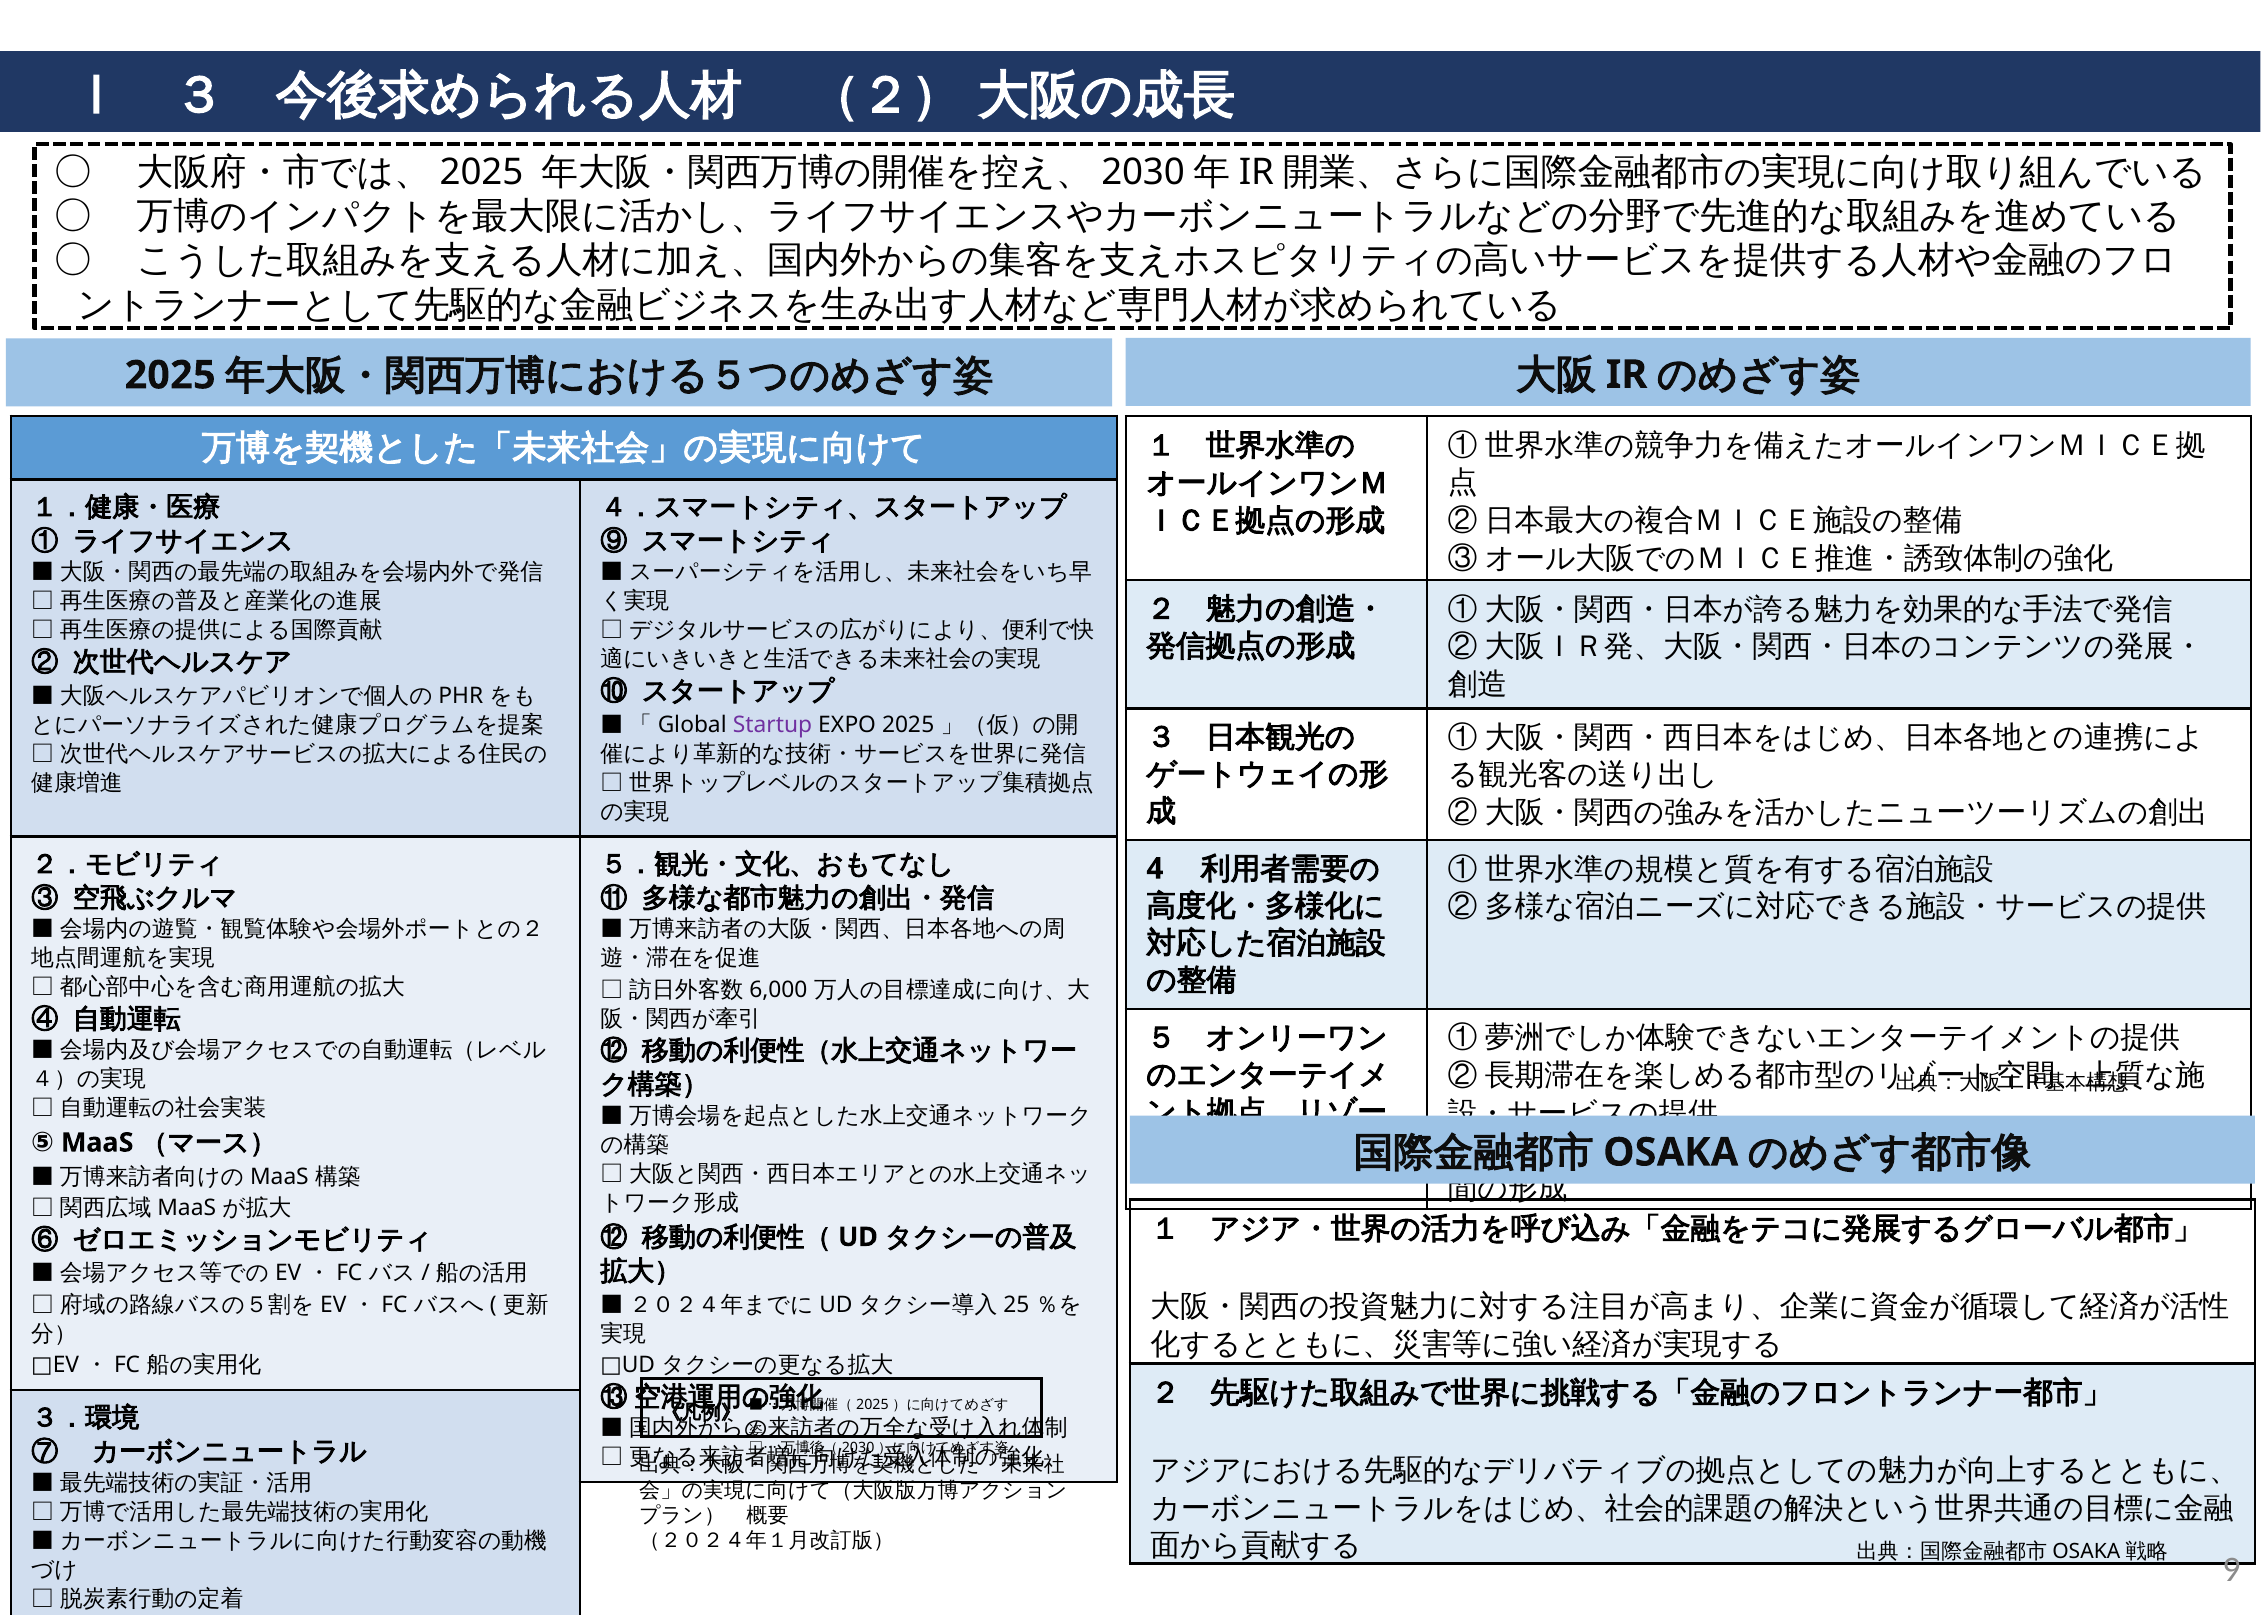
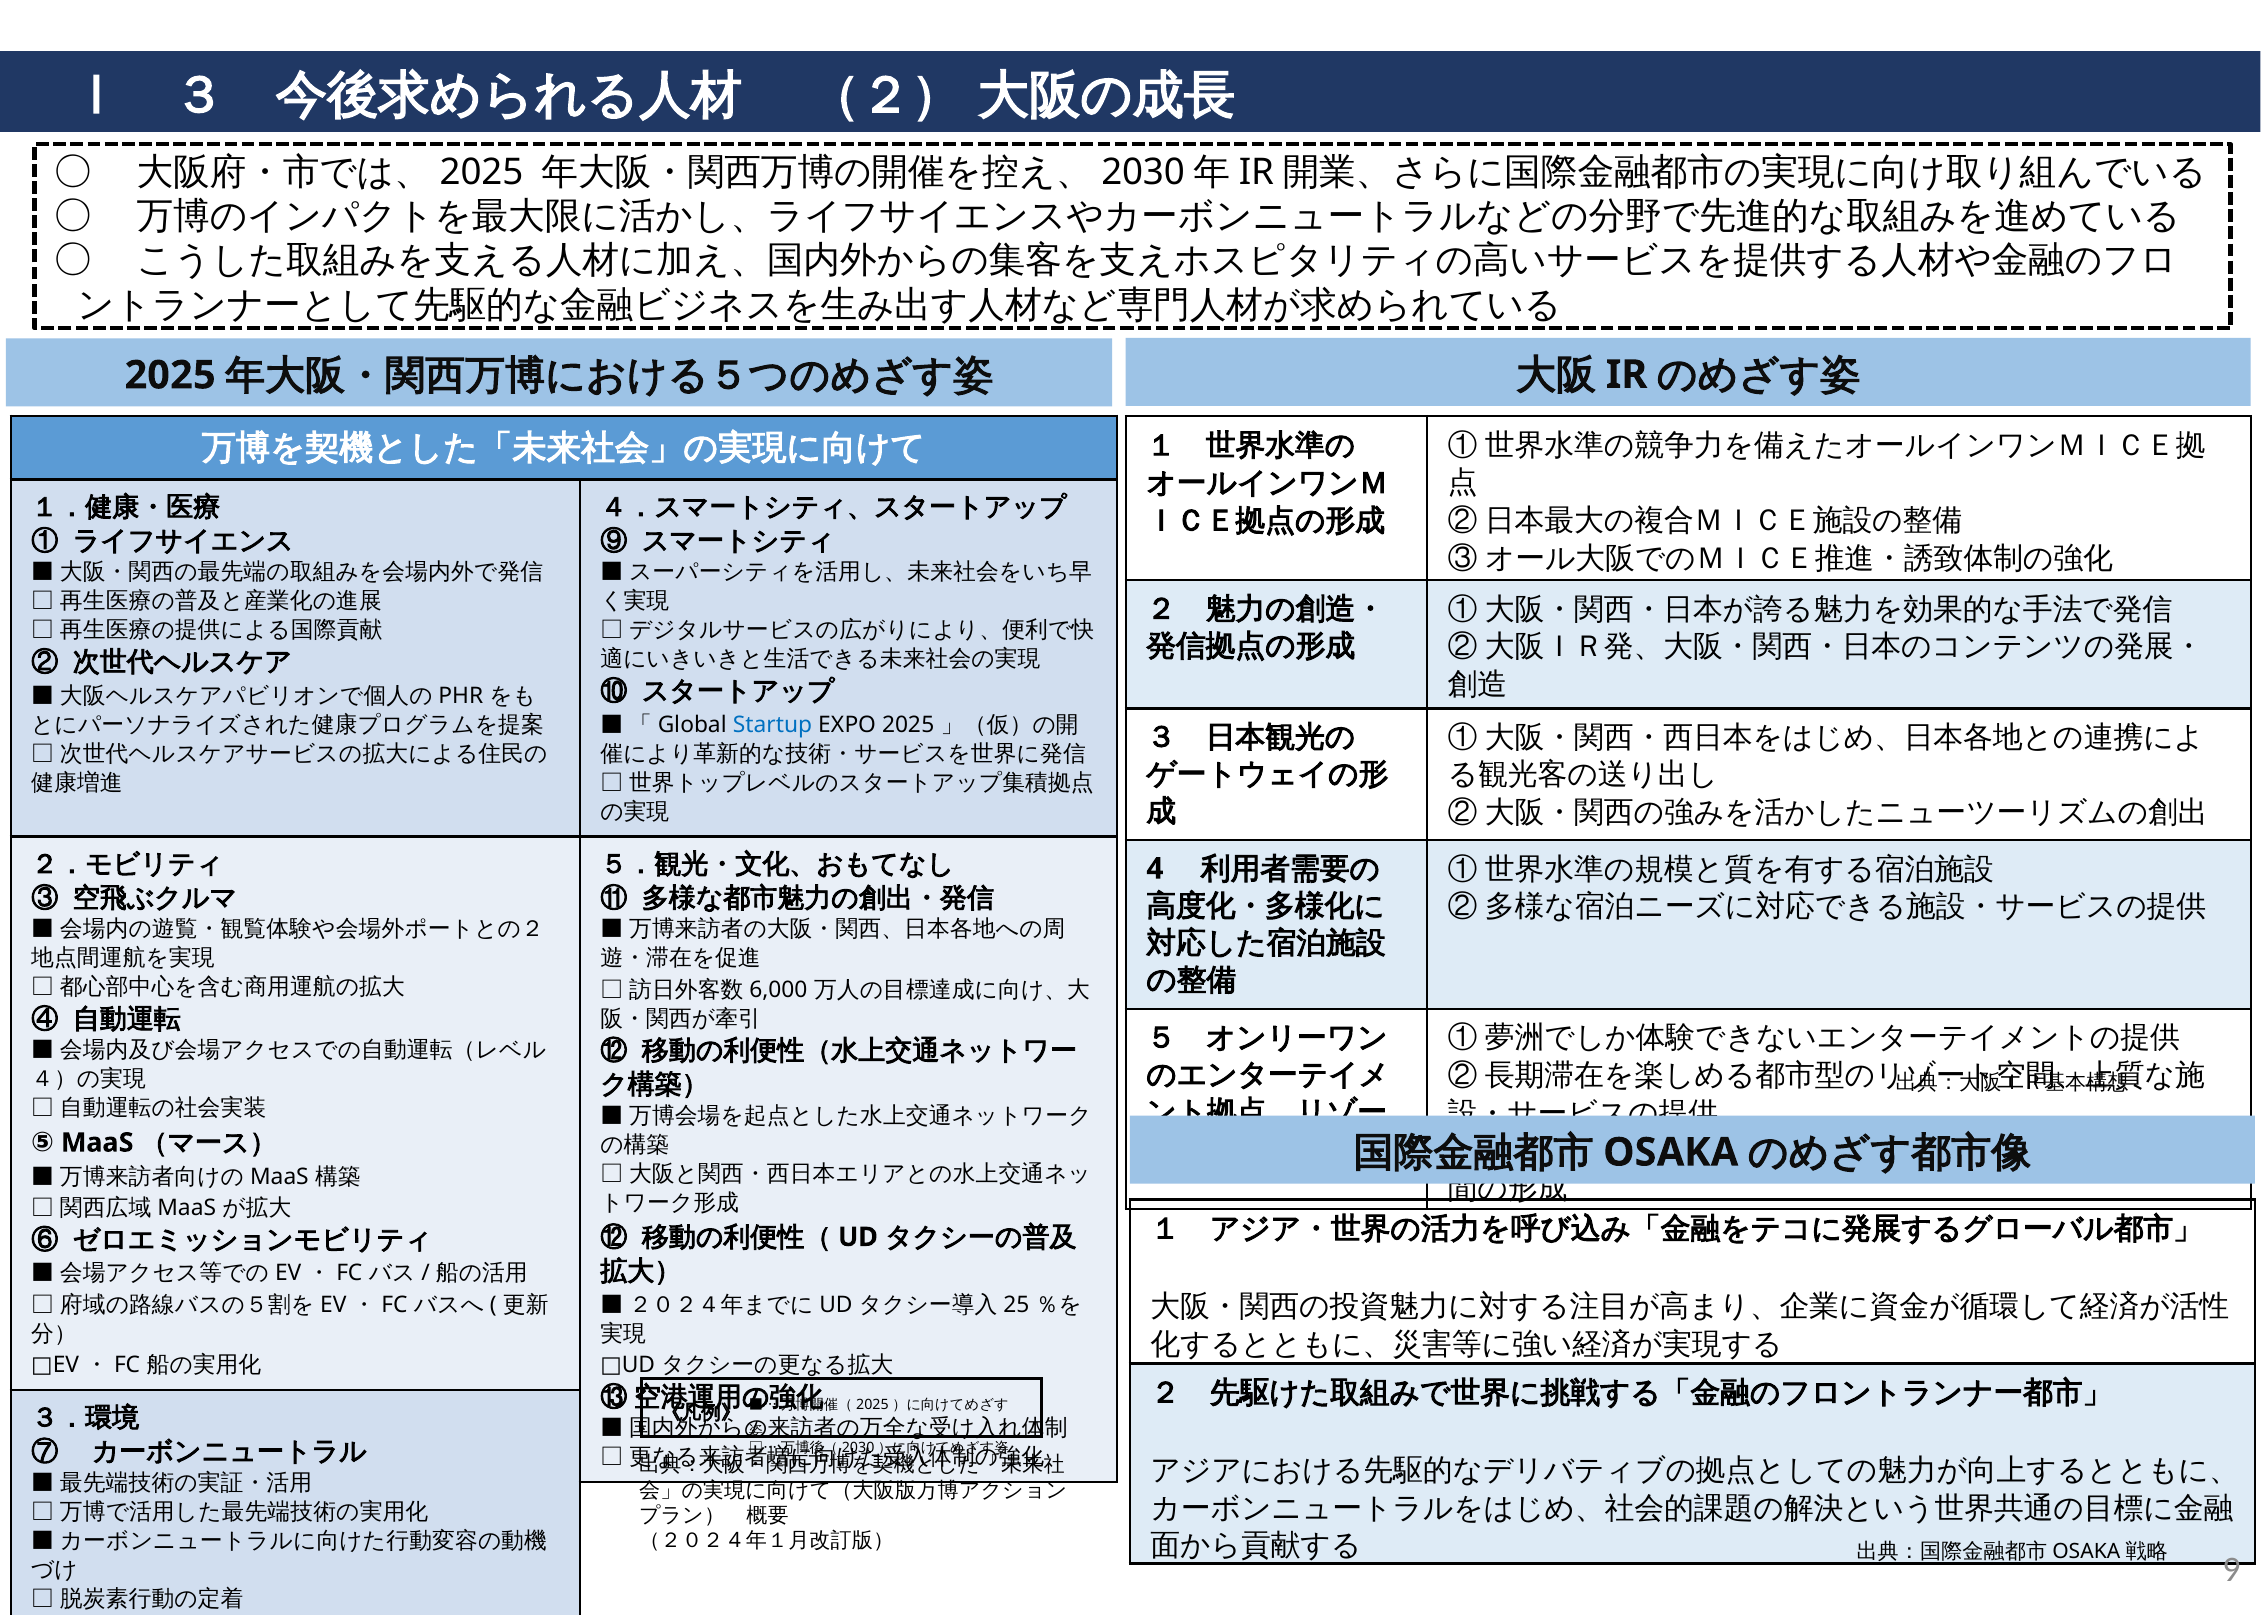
Startup colour: purple -> blue
